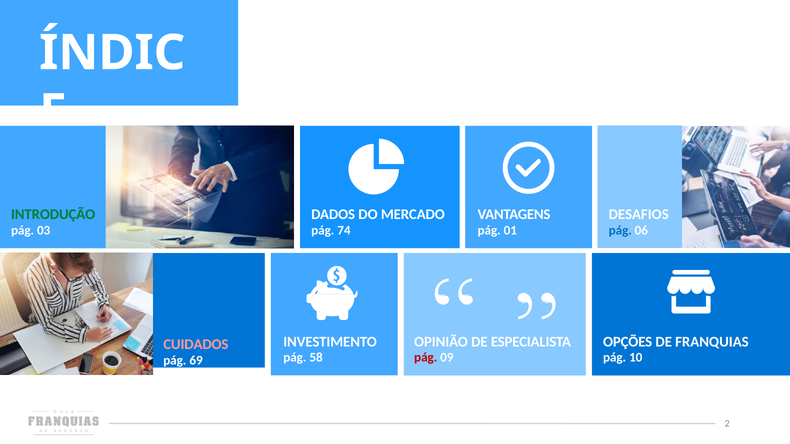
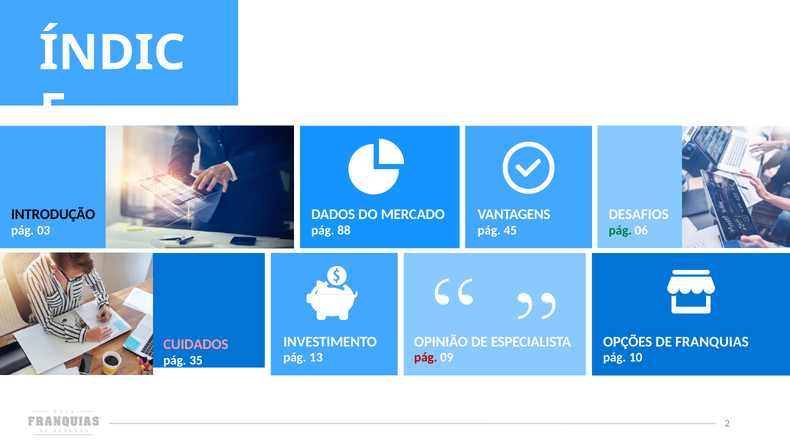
INTRODUÇÃO colour: green -> black
74: 74 -> 88
01: 01 -> 45
pág at (620, 231) colour: blue -> green
58: 58 -> 13
69: 69 -> 35
